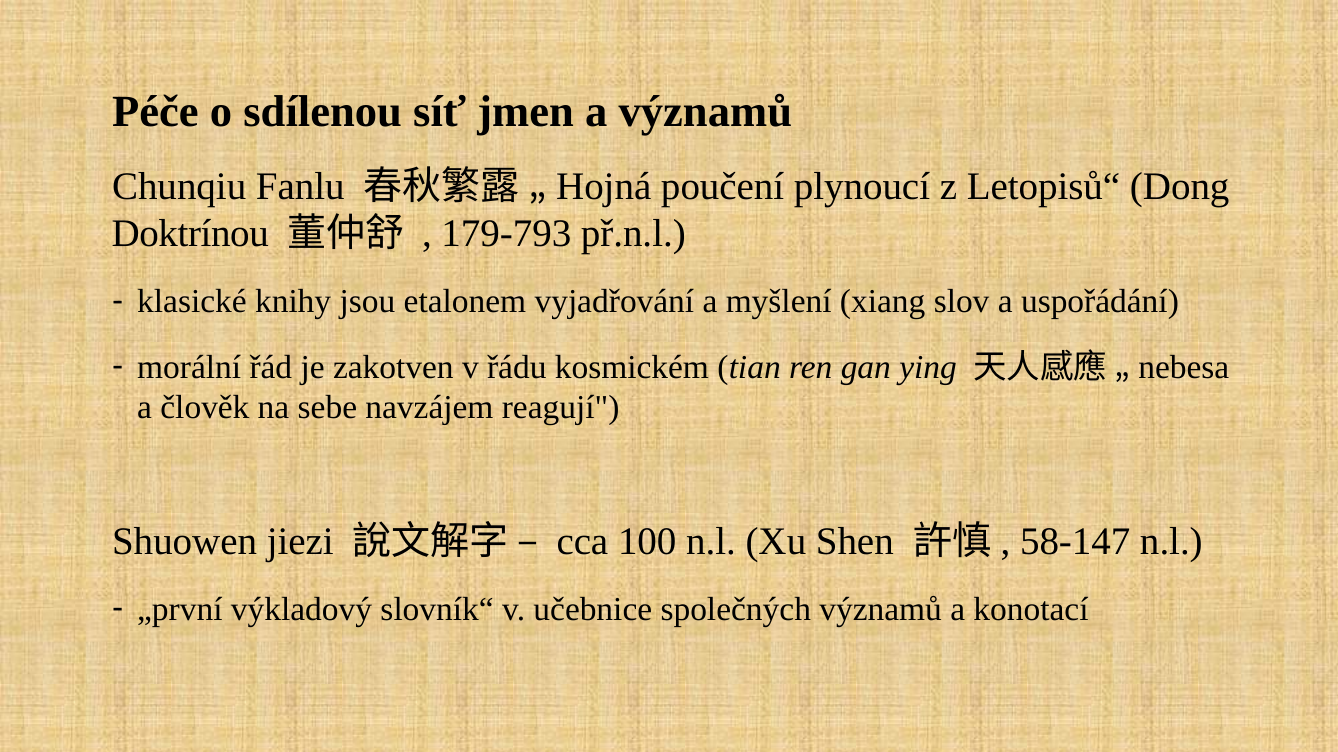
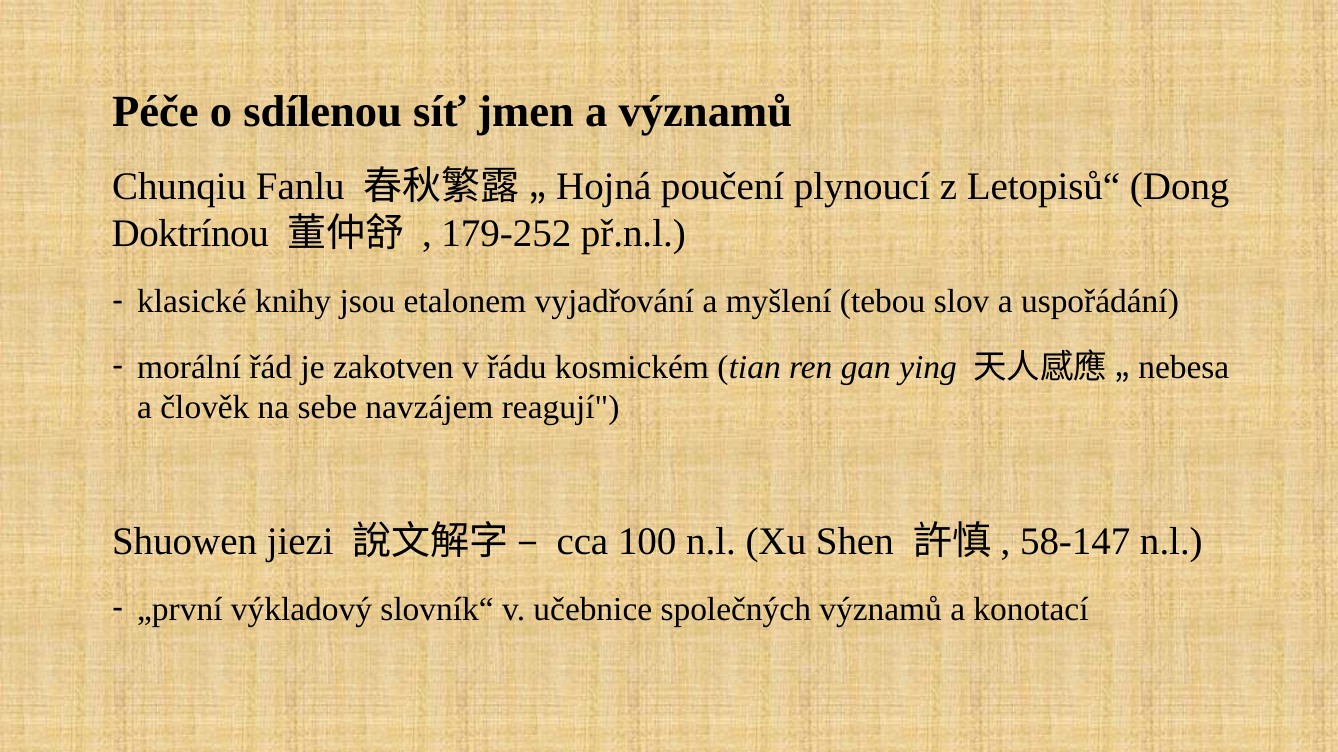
179-793: 179-793 -> 179-252
xiang: xiang -> tebou
